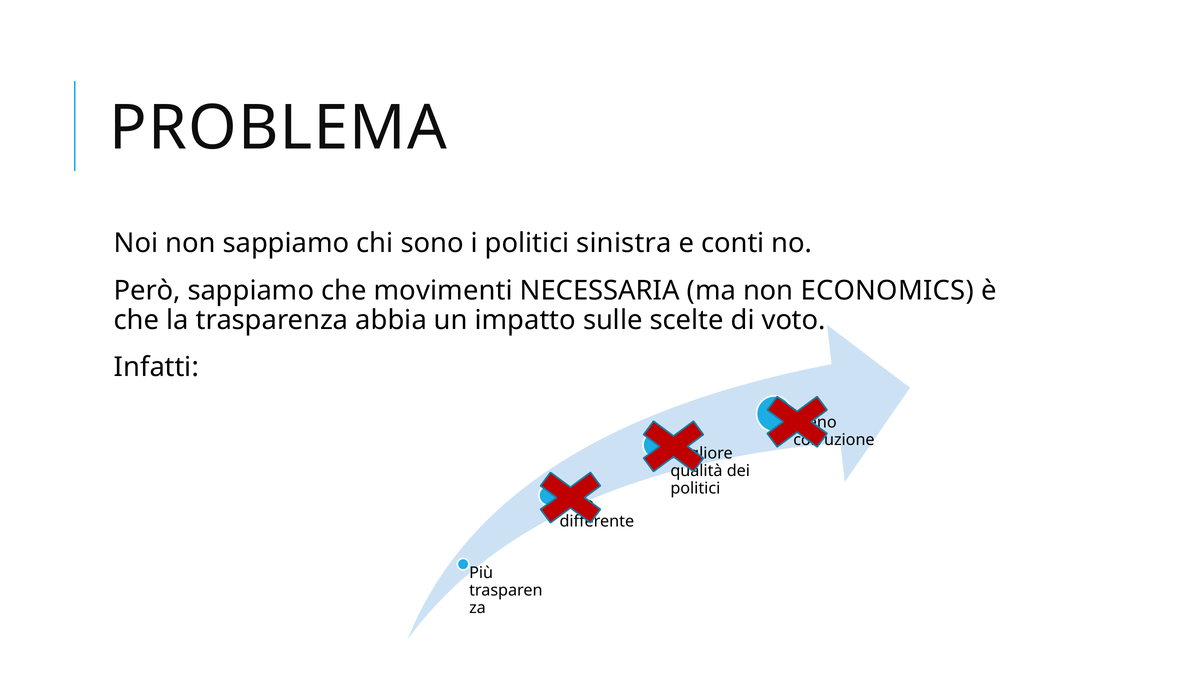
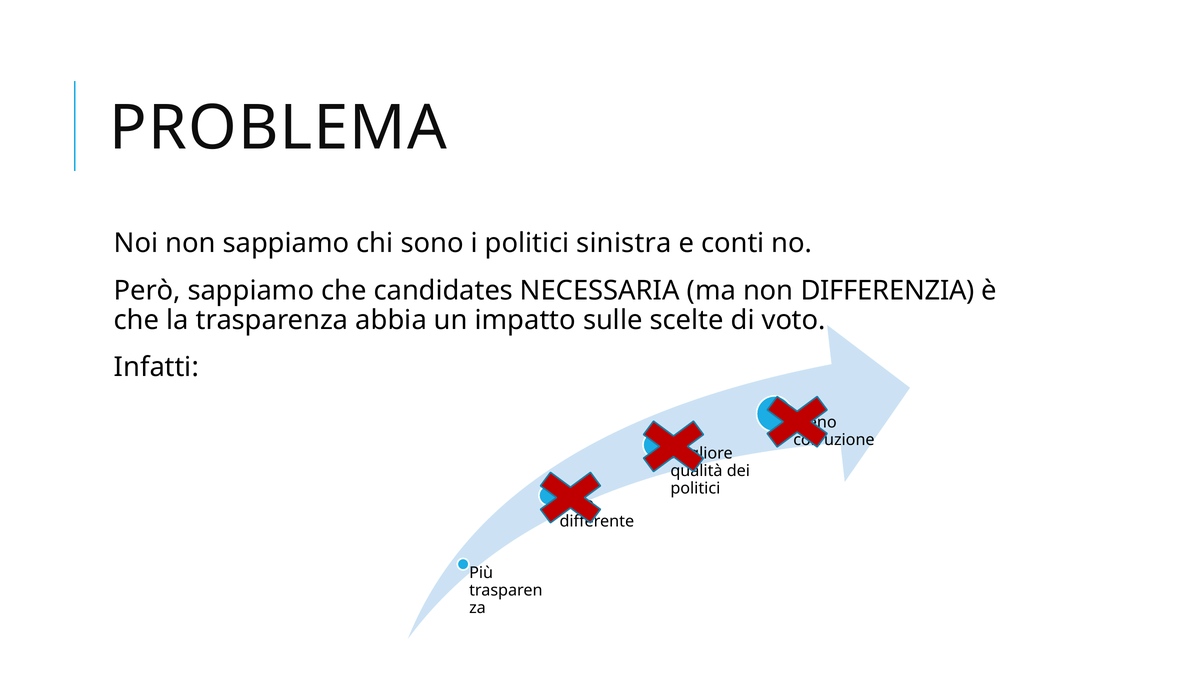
movimenti: movimenti -> candidates
ECONOMICS: ECONOMICS -> DIFFERENZIA
